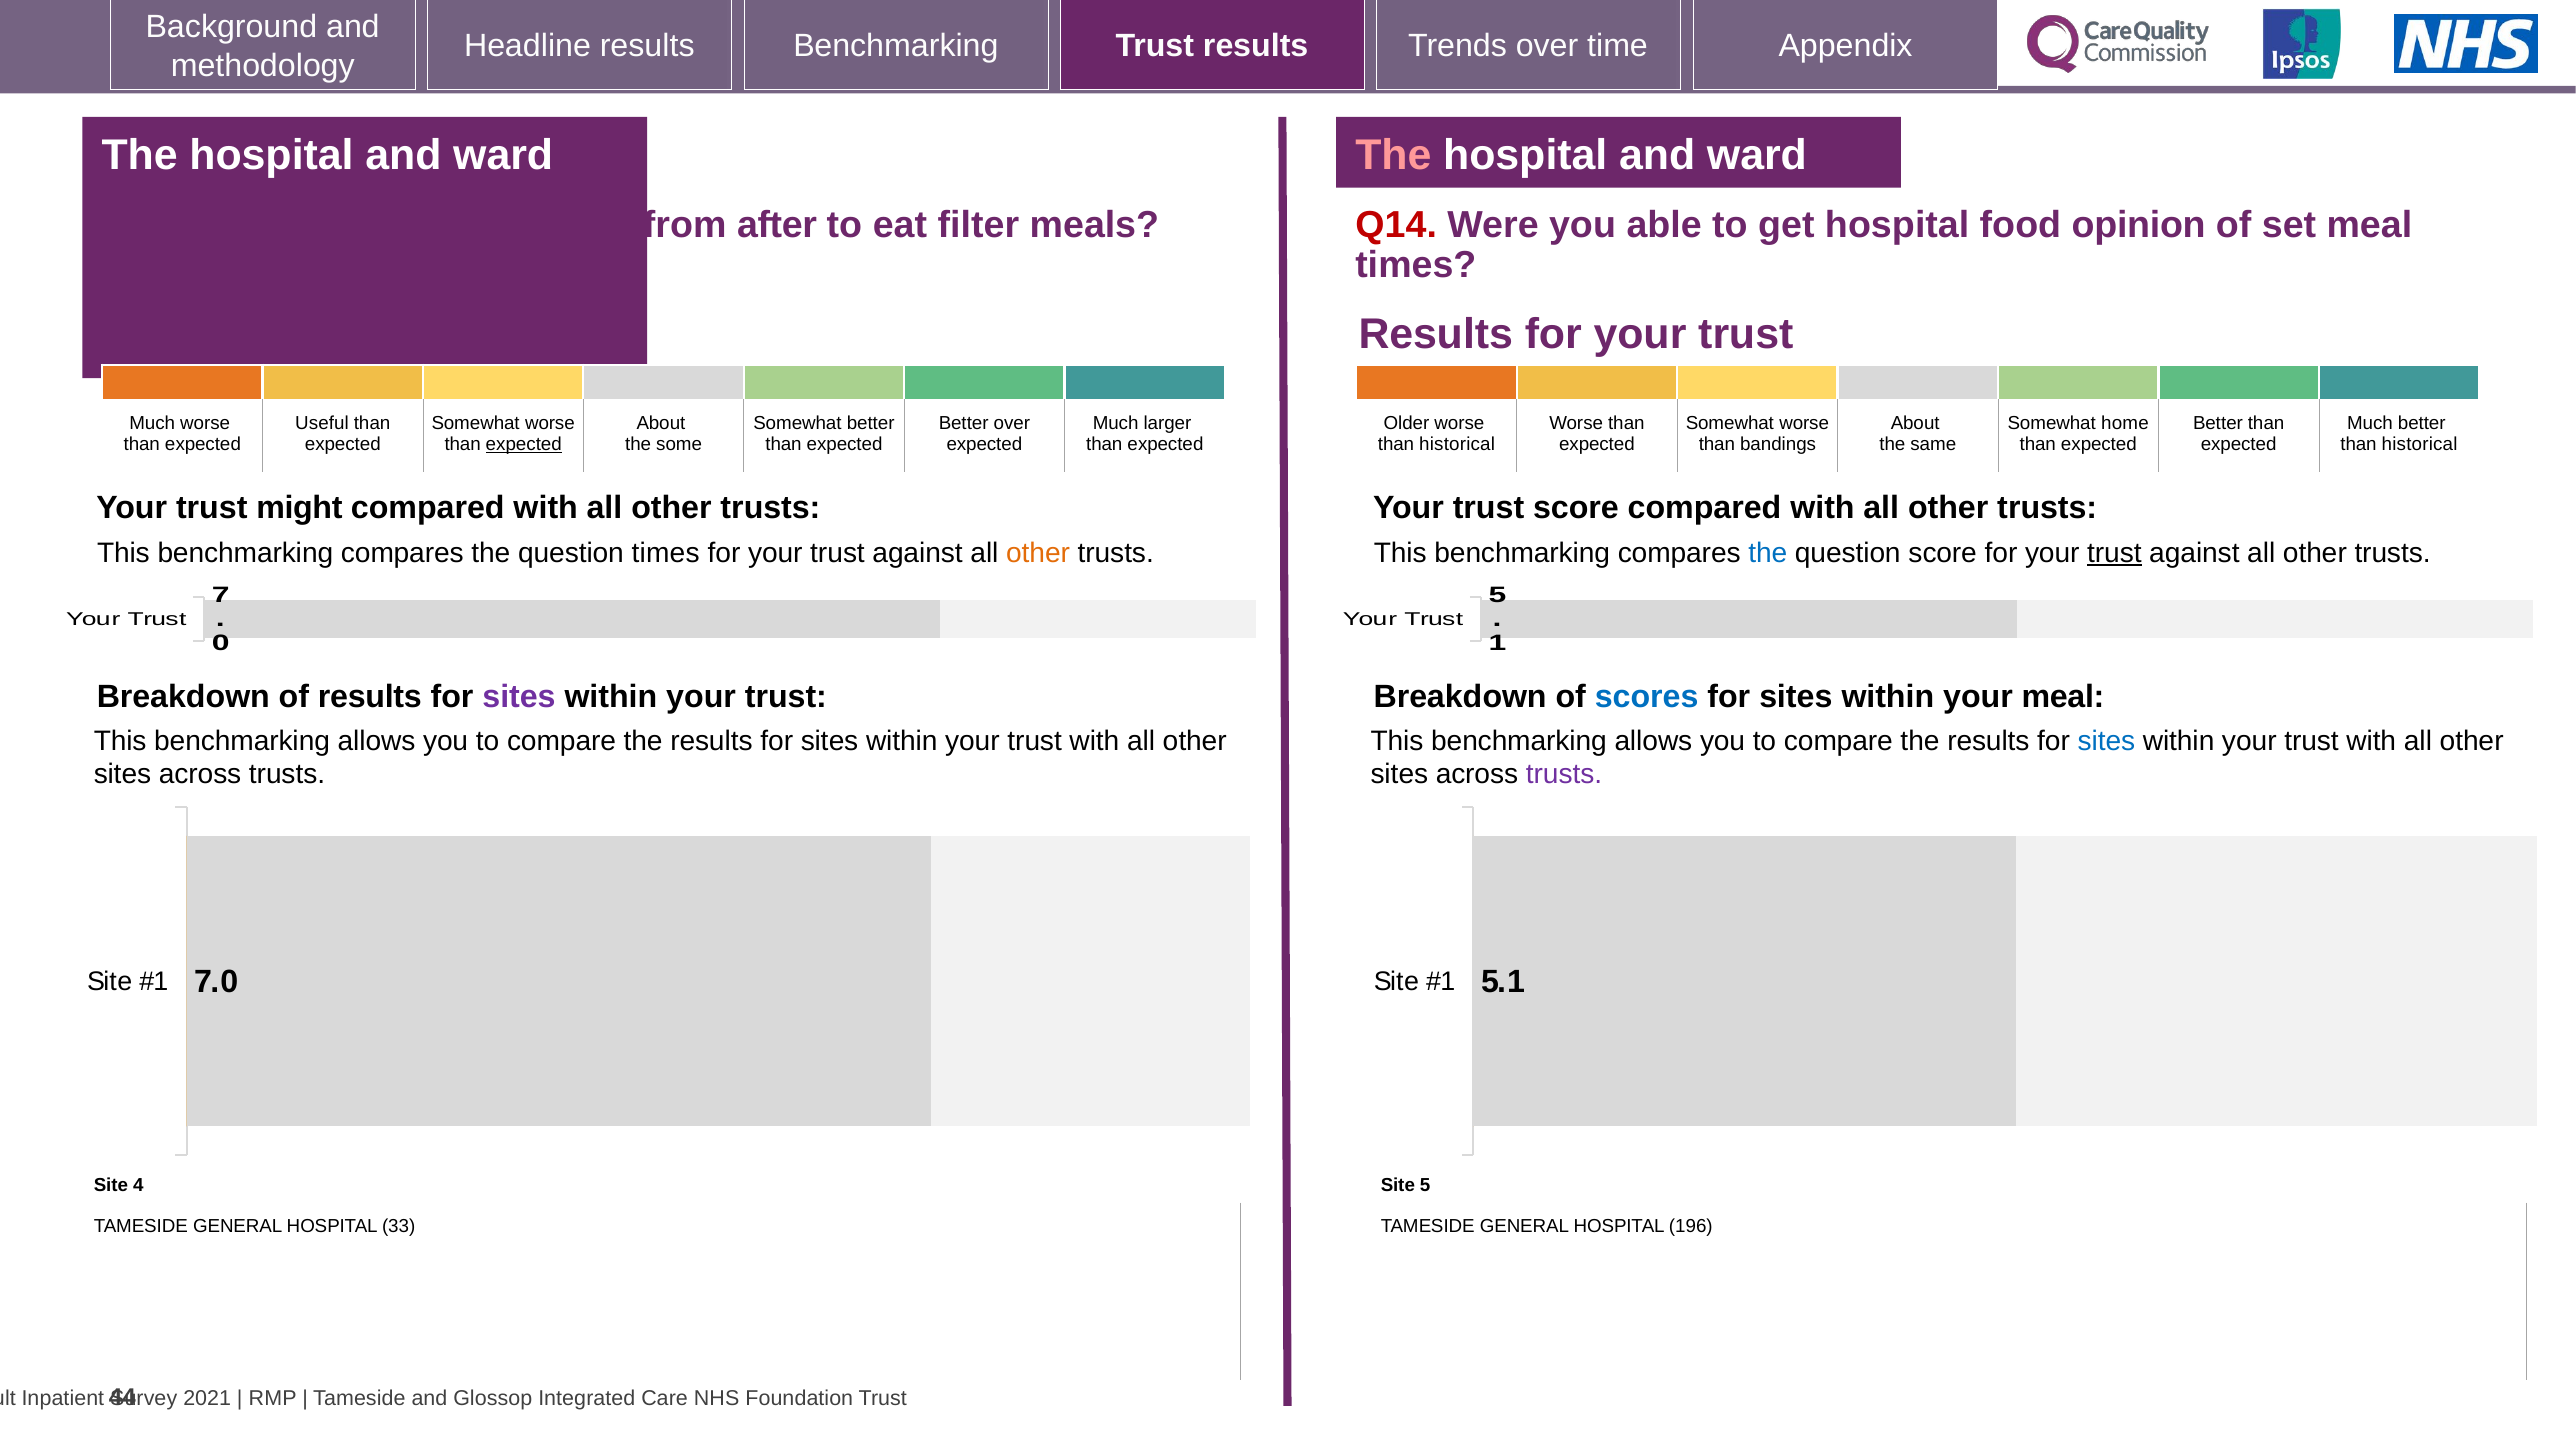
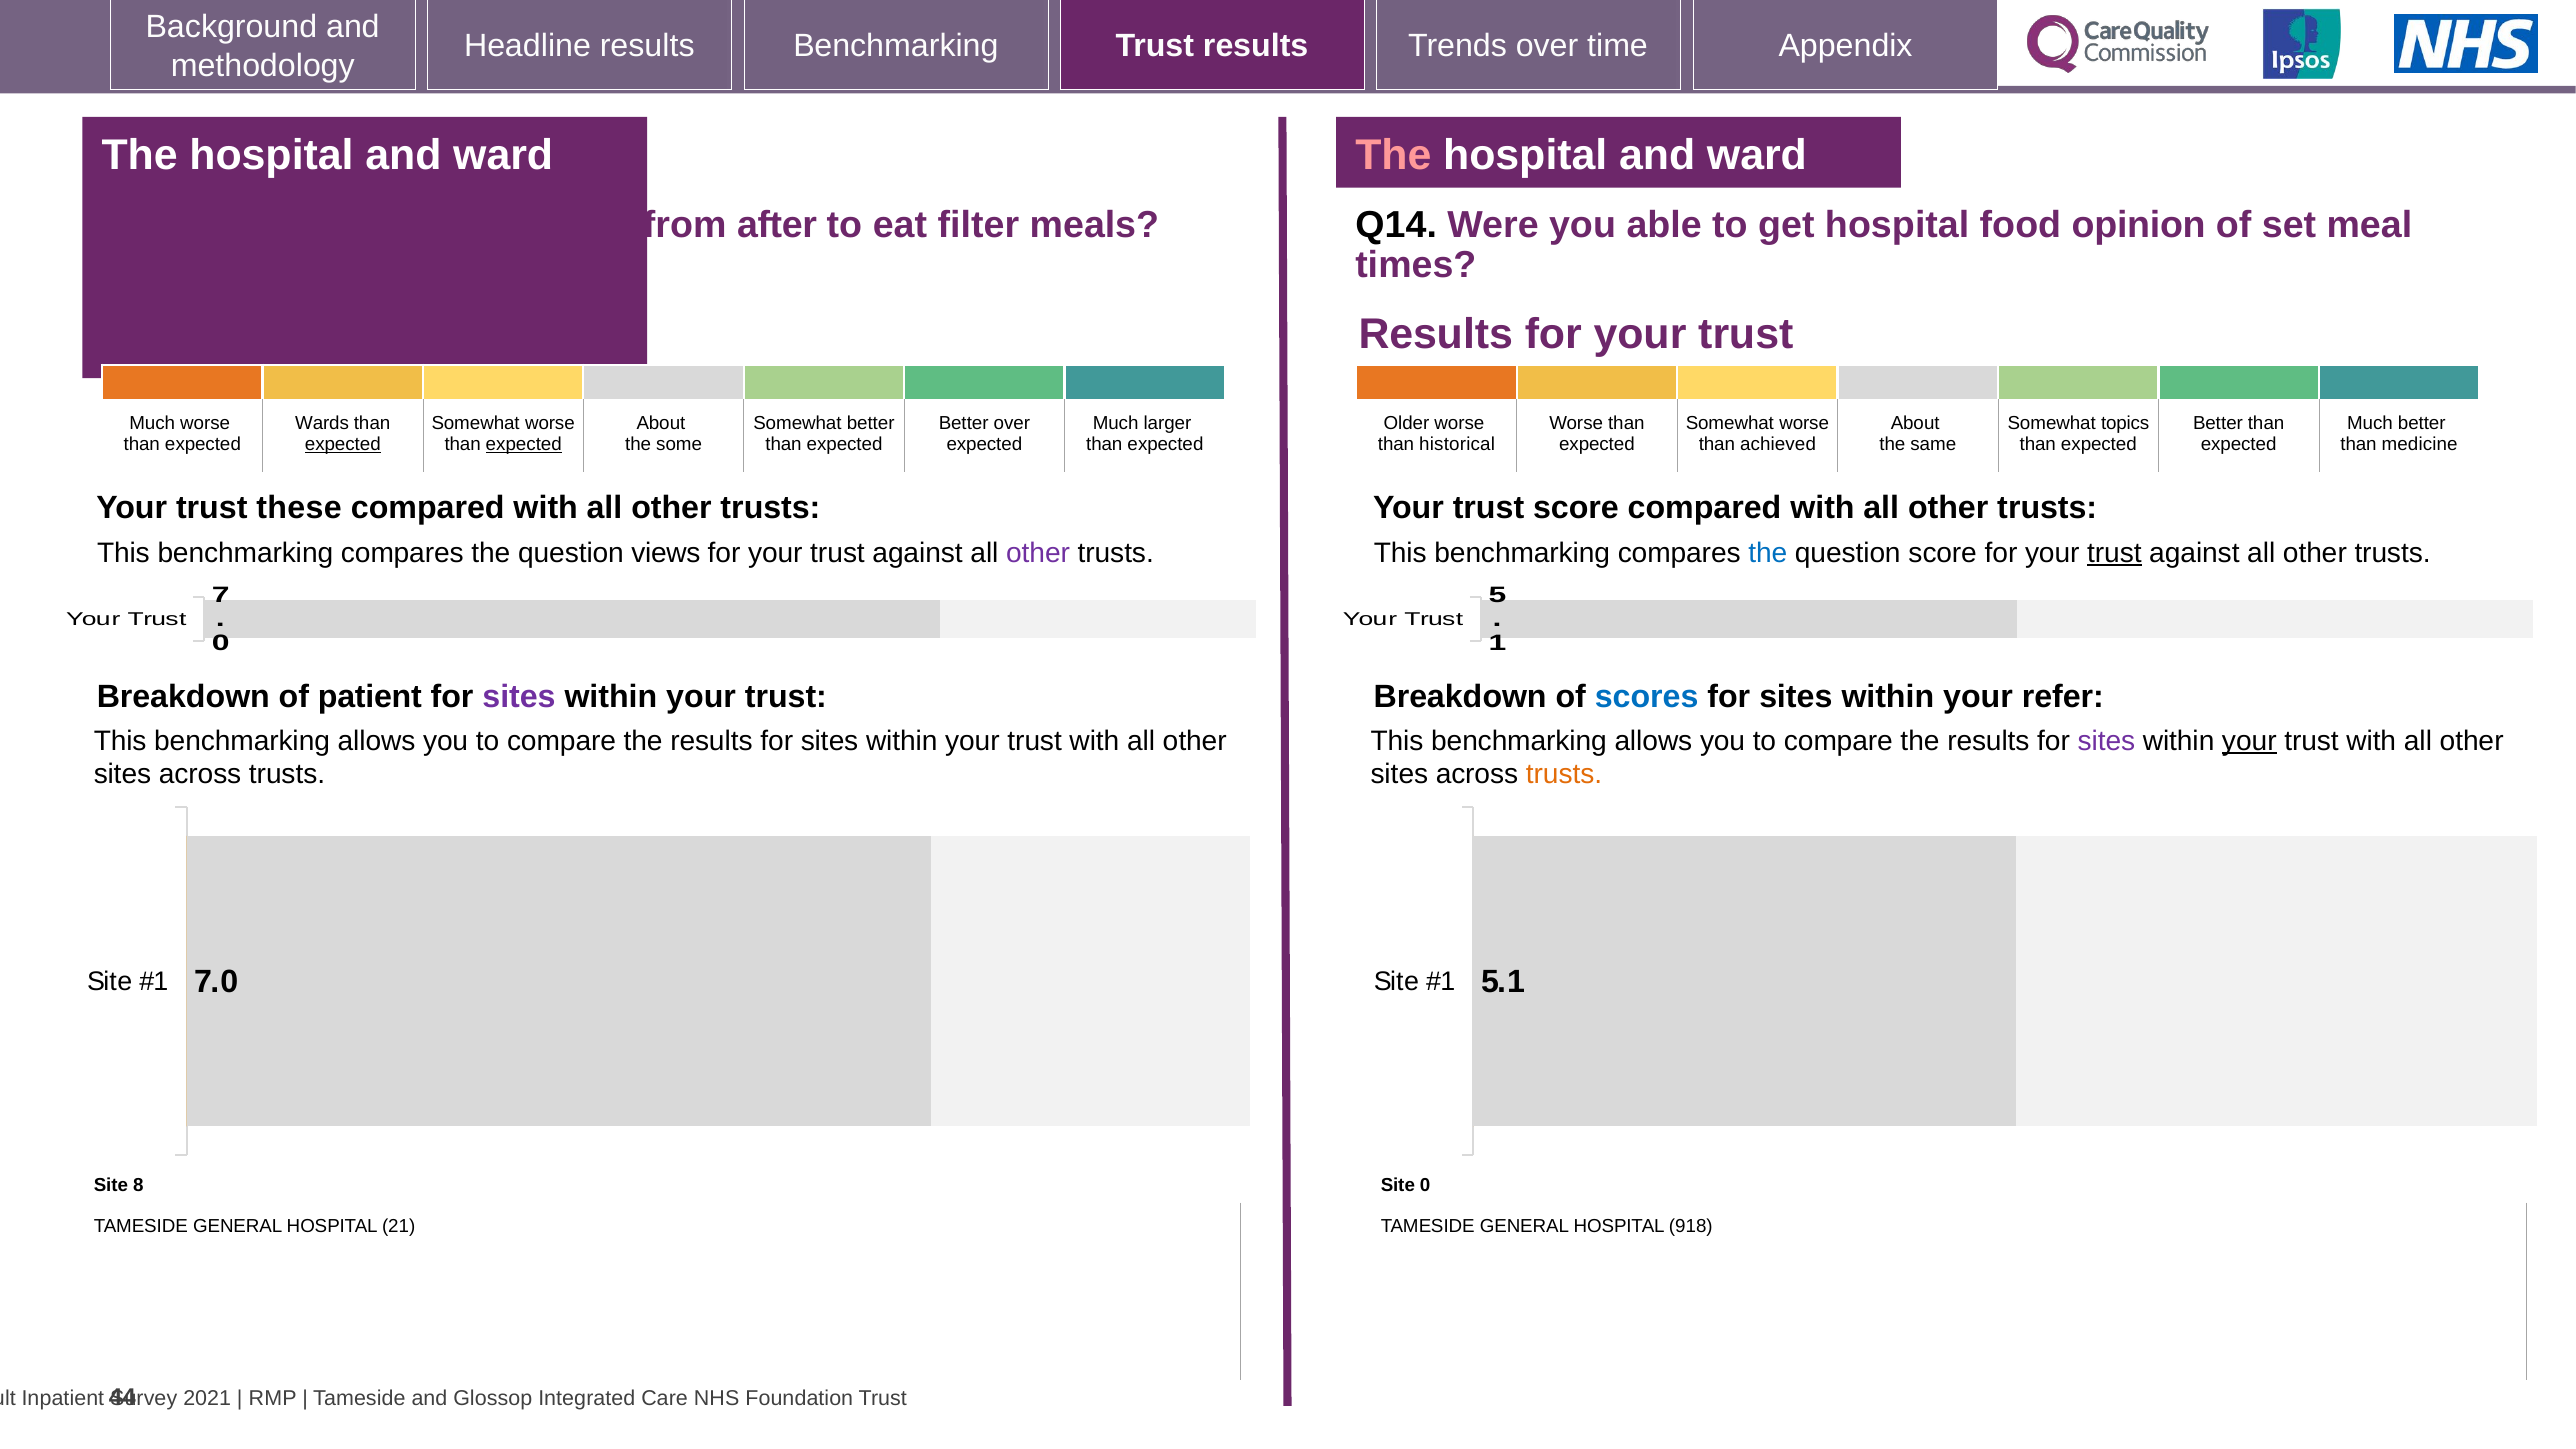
Q14 colour: red -> black
Useful: Useful -> Wards
home: home -> topics
expected at (343, 444) underline: none -> present
bandings: bandings -> achieved
historical at (2420, 444): historical -> medicine
might: might -> these
question times: times -> views
other at (1038, 553) colour: orange -> purple
of results: results -> patient
your meal: meal -> refer
sites at (2106, 741) colour: blue -> purple
your at (2249, 741) underline: none -> present
trusts at (1564, 775) colour: purple -> orange
4: 4 -> 8
Site 5: 5 -> 0
33: 33 -> 21
196: 196 -> 918
